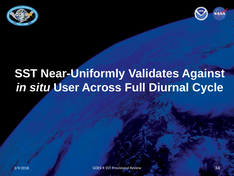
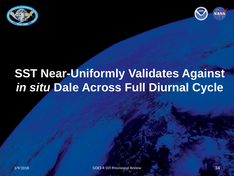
User: User -> Dale
